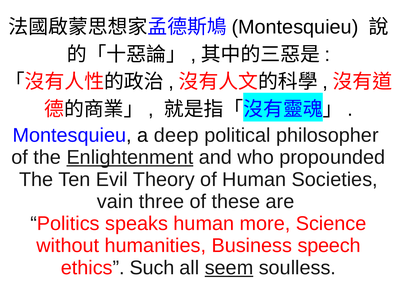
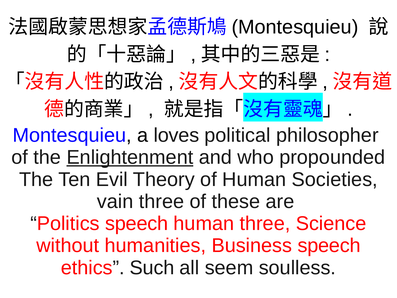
deep: deep -> loves
Politics speaks: speaks -> speech
human more: more -> three
seem underline: present -> none
